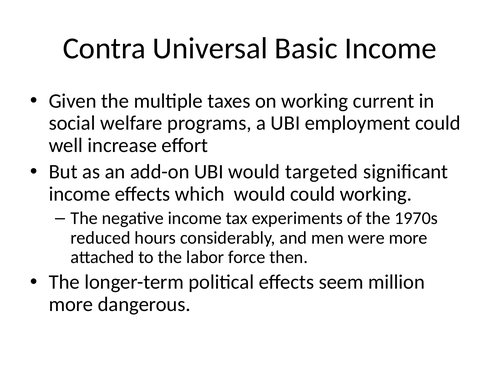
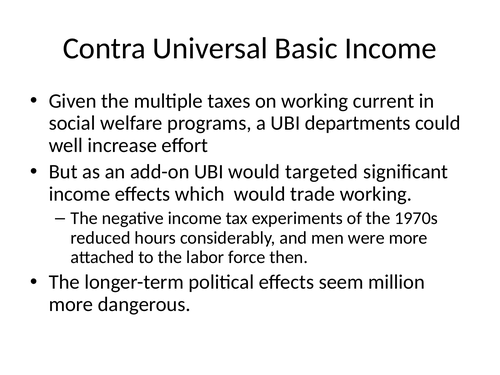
employment: employment -> departments
would could: could -> trade
